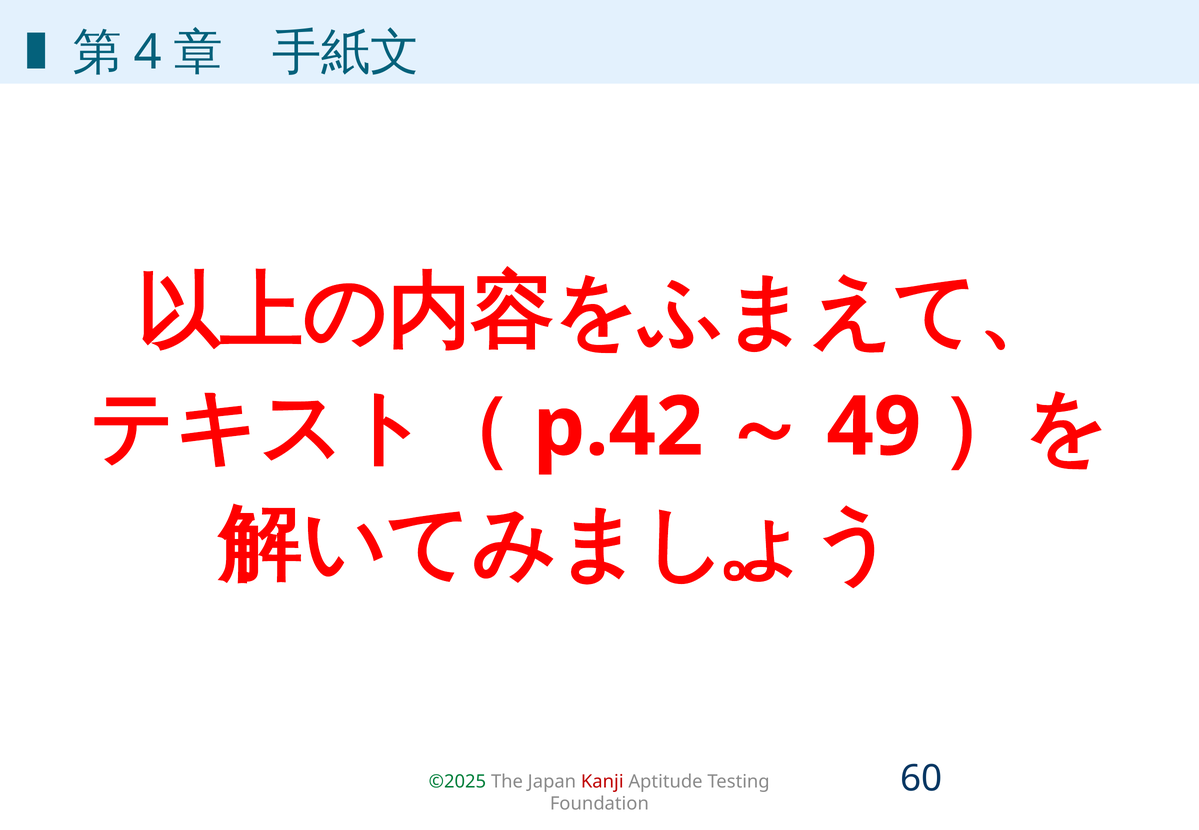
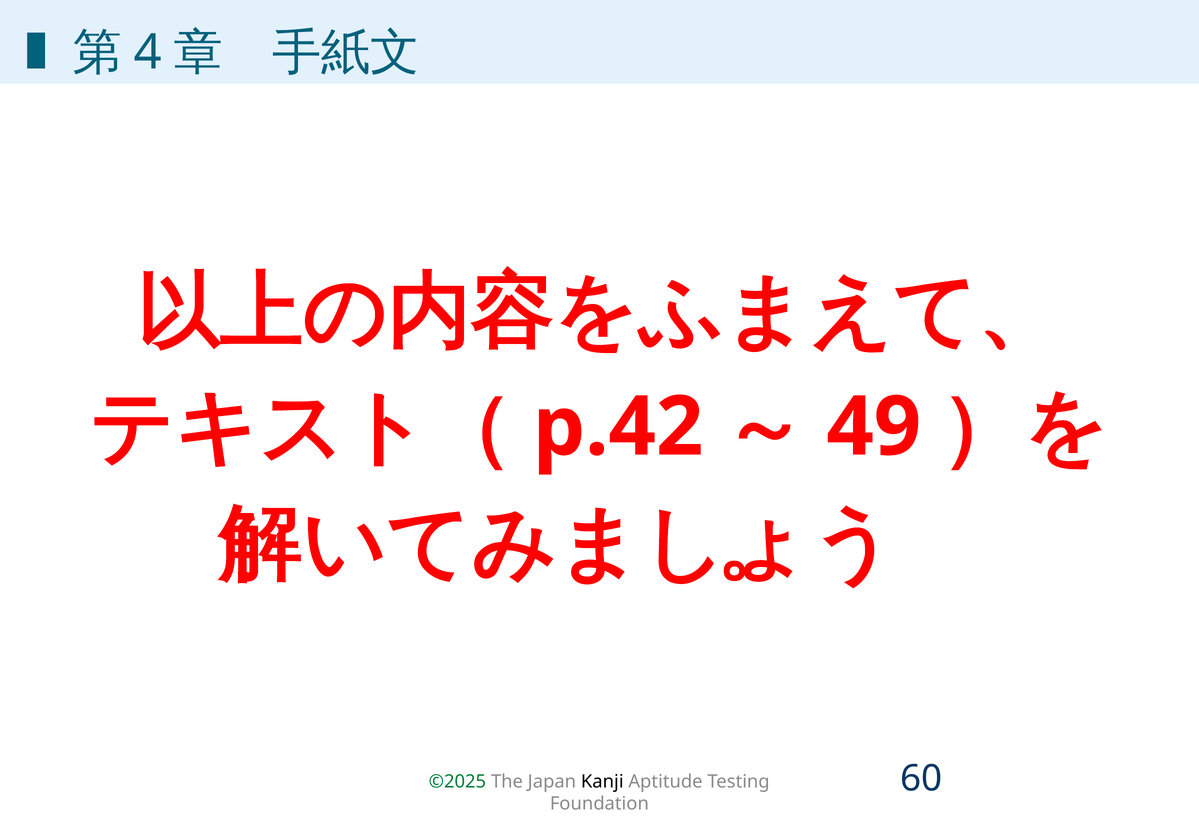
Kanji colour: red -> black
